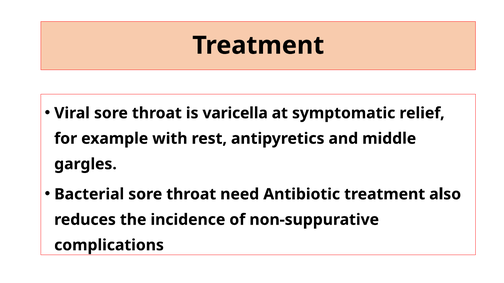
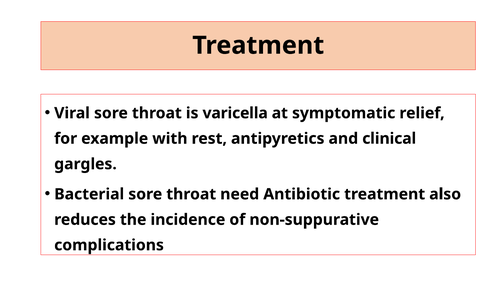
middle: middle -> clinical
